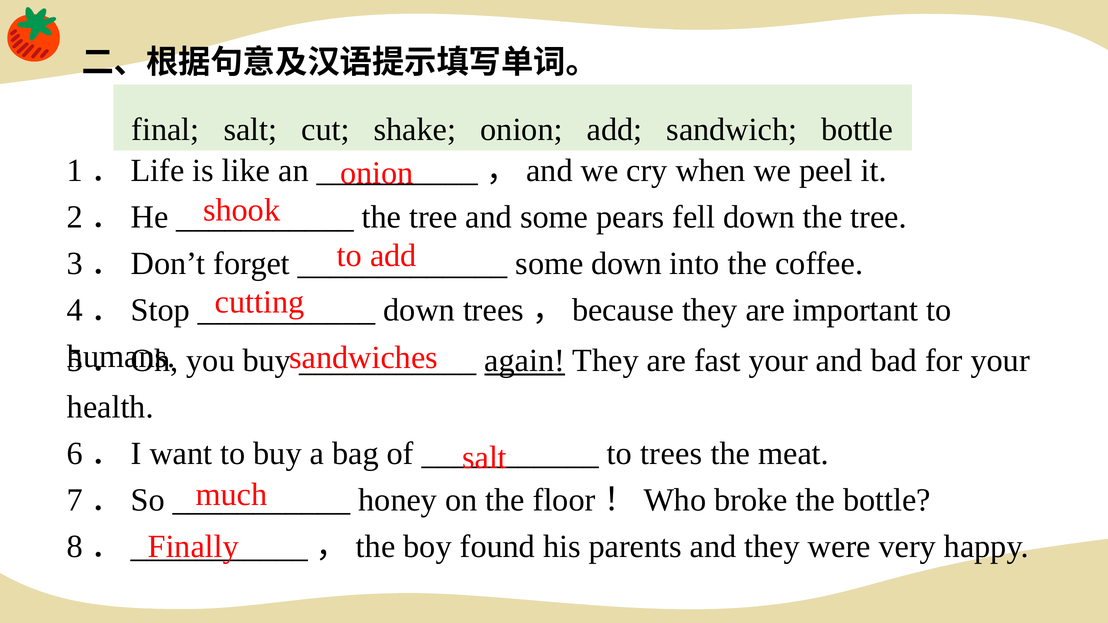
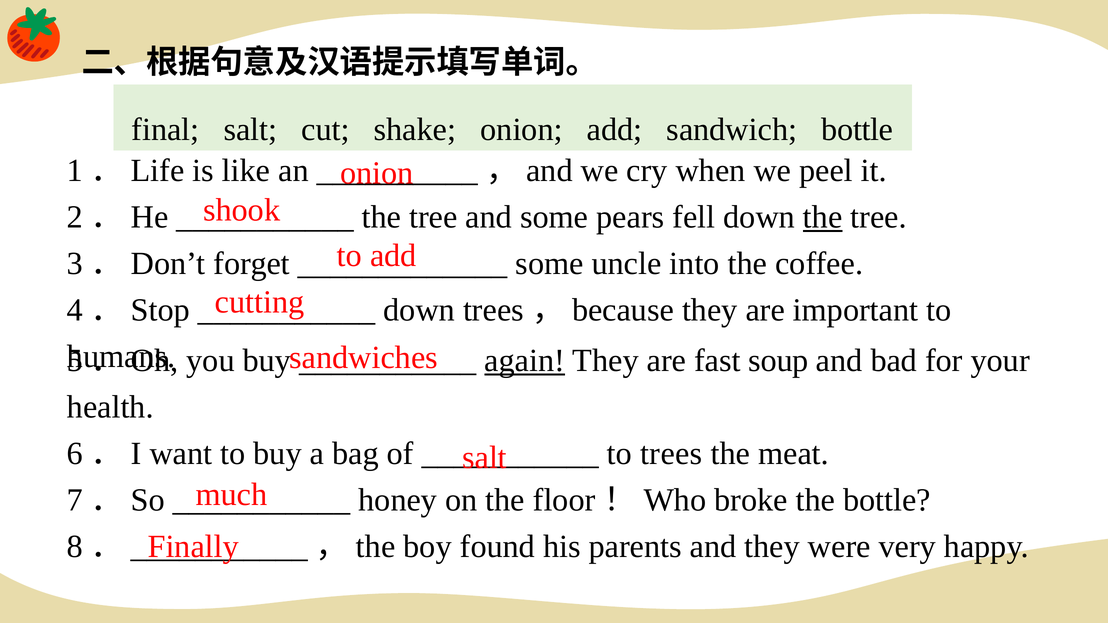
the at (823, 217) underline: none -> present
some down: down -> uncle
fast your: your -> soup
